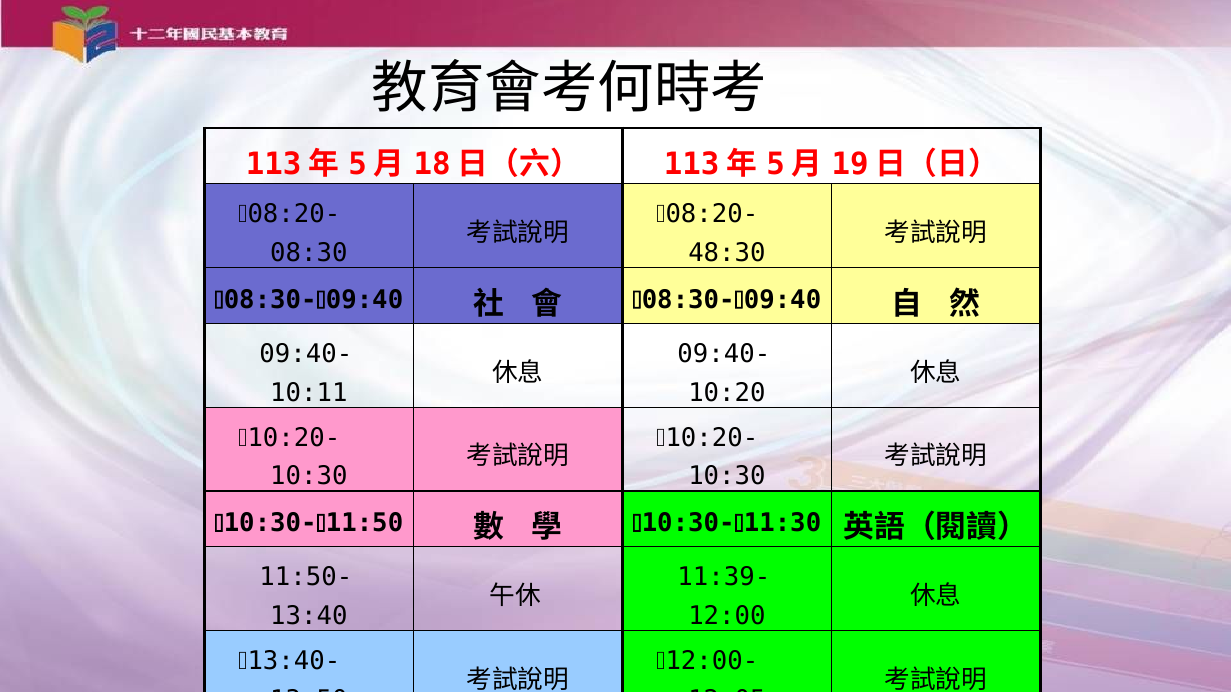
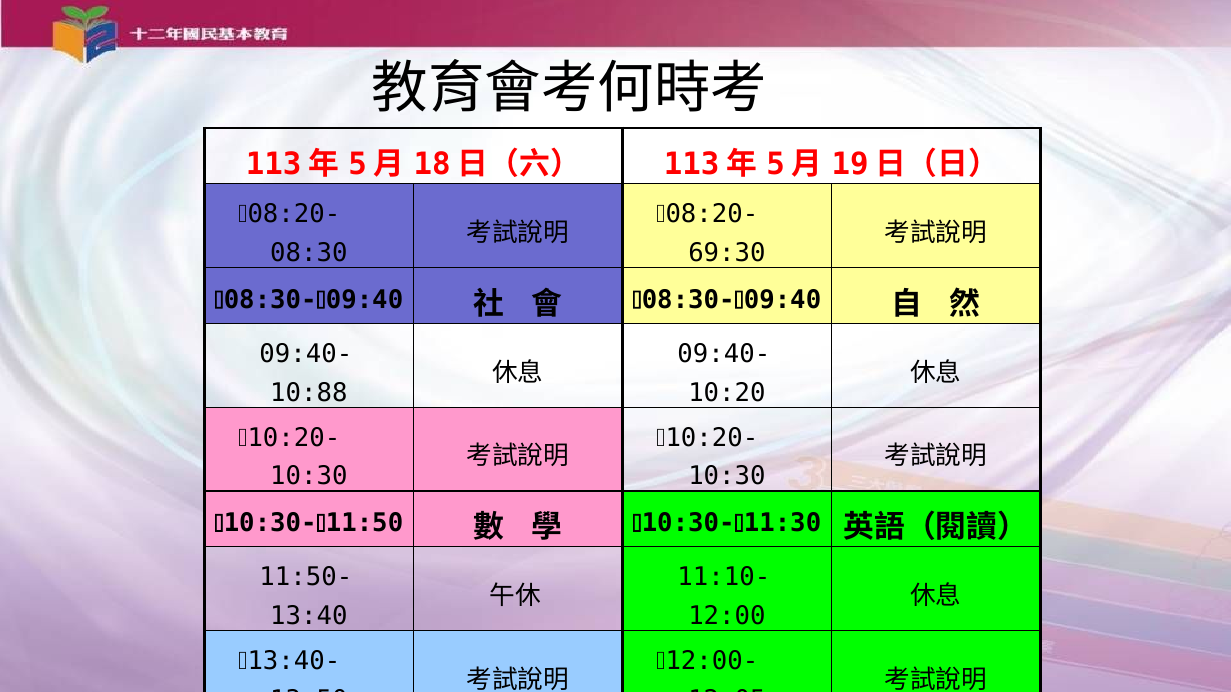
48:30: 48:30 -> 69:30
10:11: 10:11 -> 10:88
11:39-: 11:39- -> 11:10-
